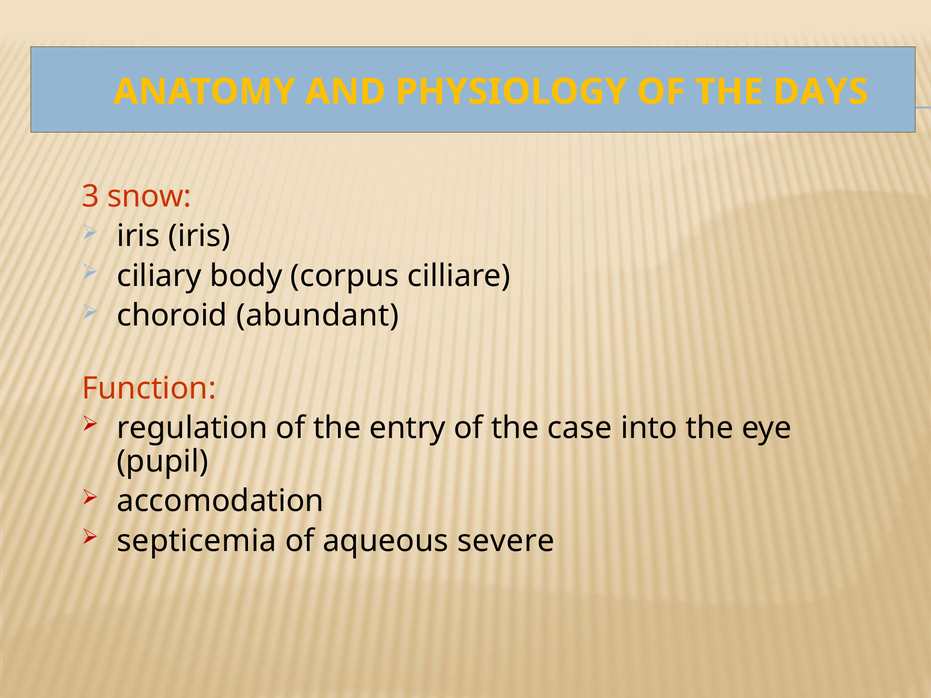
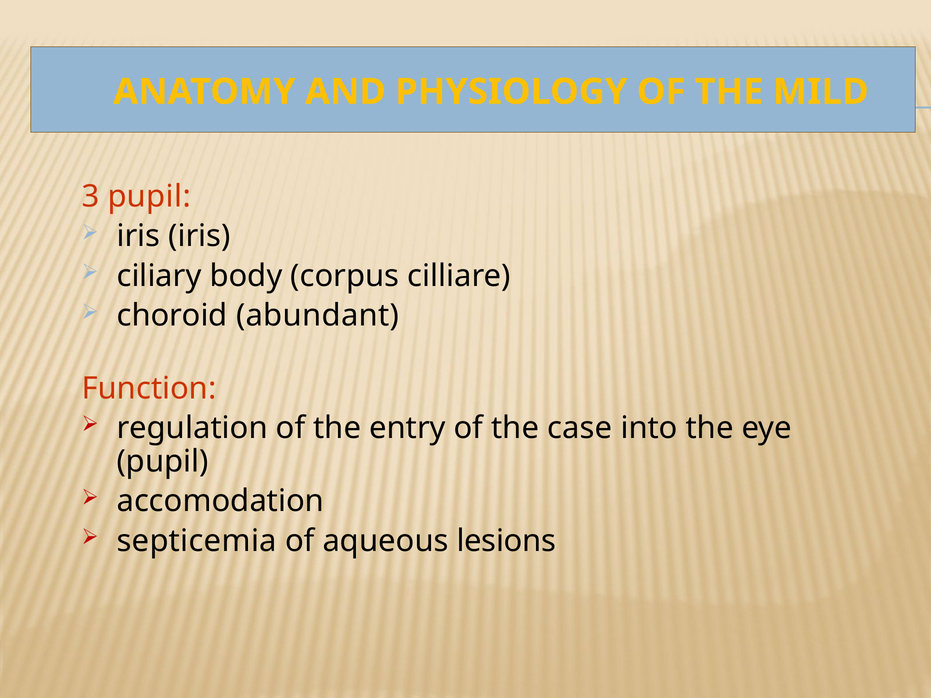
DAYS: DAYS -> MILD
3 snow: snow -> pupil
severe: severe -> lesions
